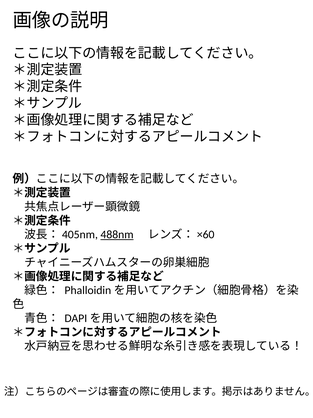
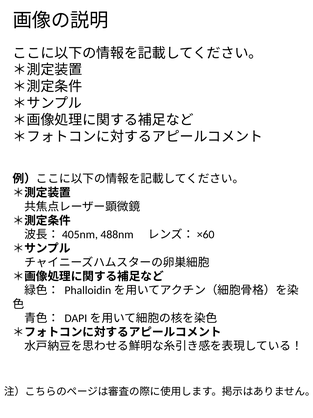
488nm underline: present -> none
